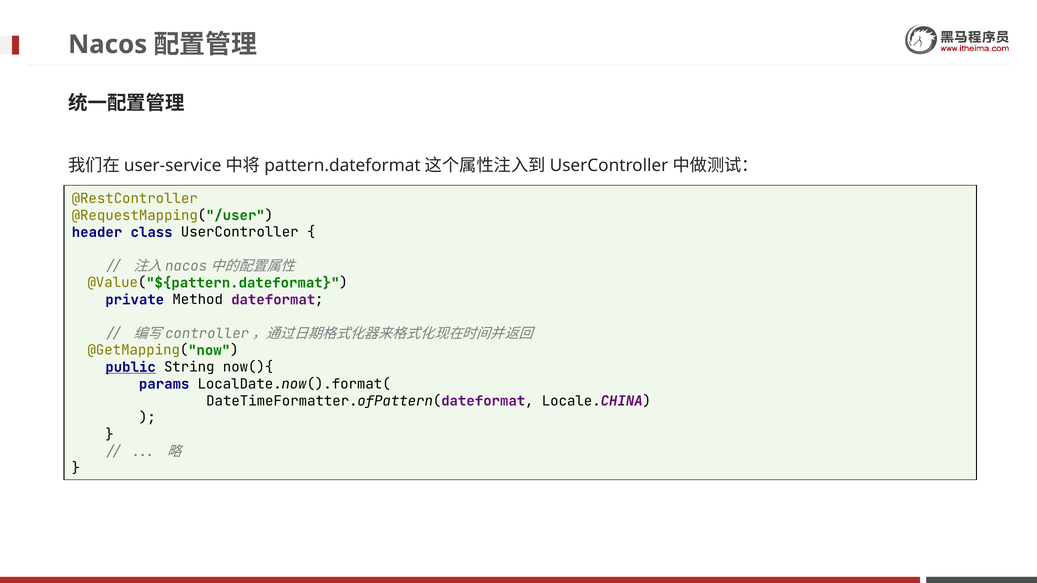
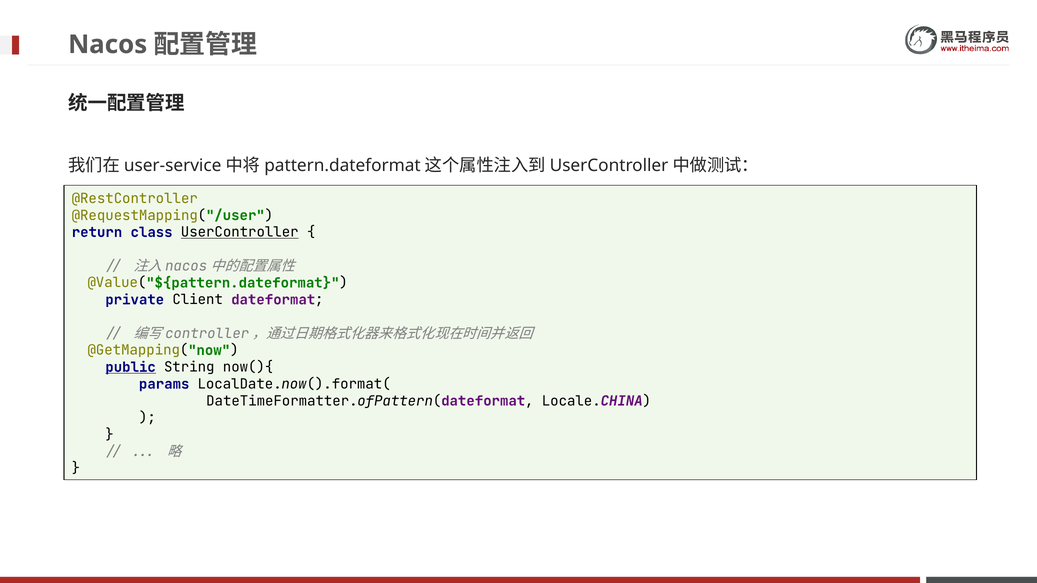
header: header -> return
UserController underline: none -> present
Method: Method -> Client
